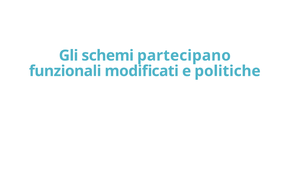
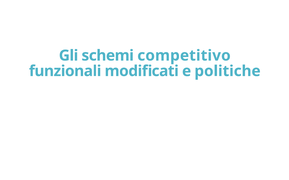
partecipano: partecipano -> competitivo
